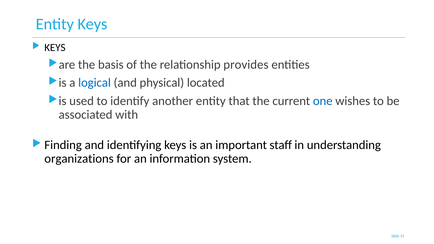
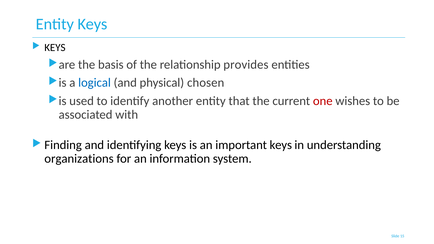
located: located -> chosen
one colour: blue -> red
important staff: staff -> keys
